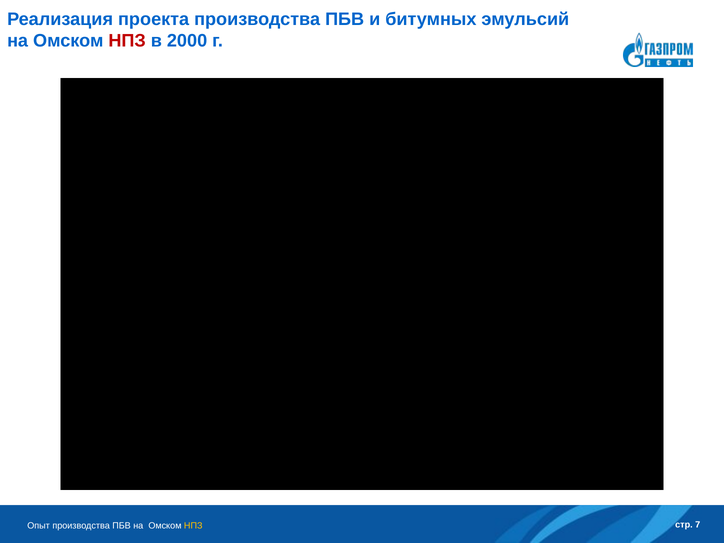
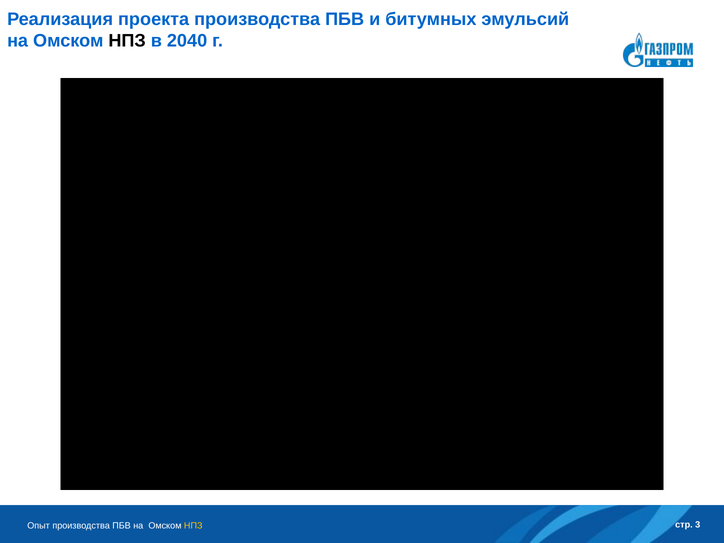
НПЗ at (127, 41) colour: red -> black
2000: 2000 -> 2040
7: 7 -> 3
